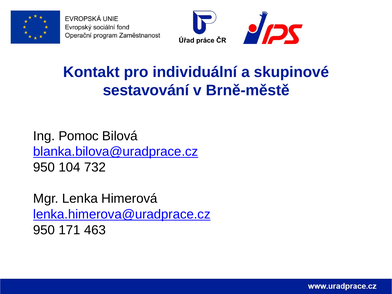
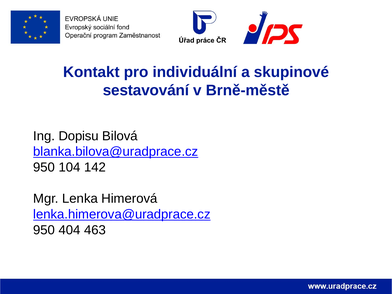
Pomoc: Pomoc -> Dopisu
732: 732 -> 142
171: 171 -> 404
